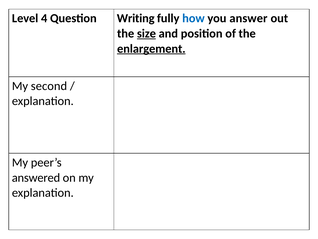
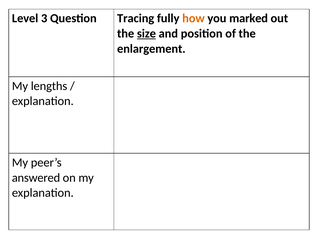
4: 4 -> 3
Writing: Writing -> Tracing
how colour: blue -> orange
answer: answer -> marked
enlargement underline: present -> none
second: second -> lengths
